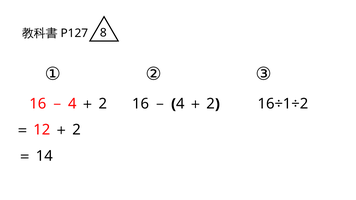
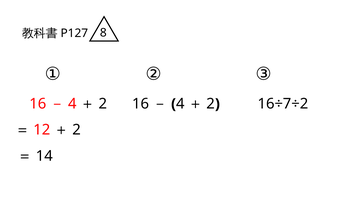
16÷1÷2: 16÷1÷2 -> 16÷7÷2
